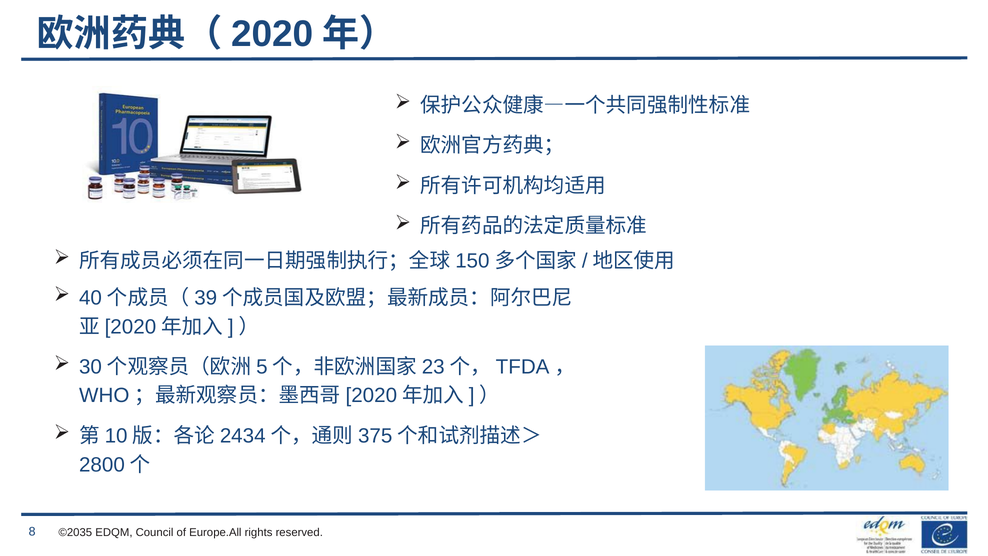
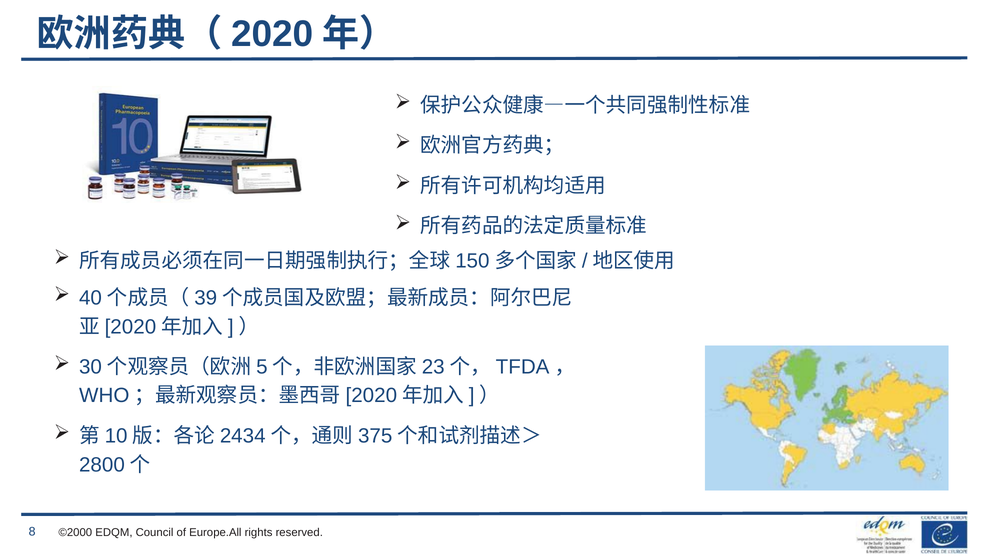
©2035: ©2035 -> ©2000
